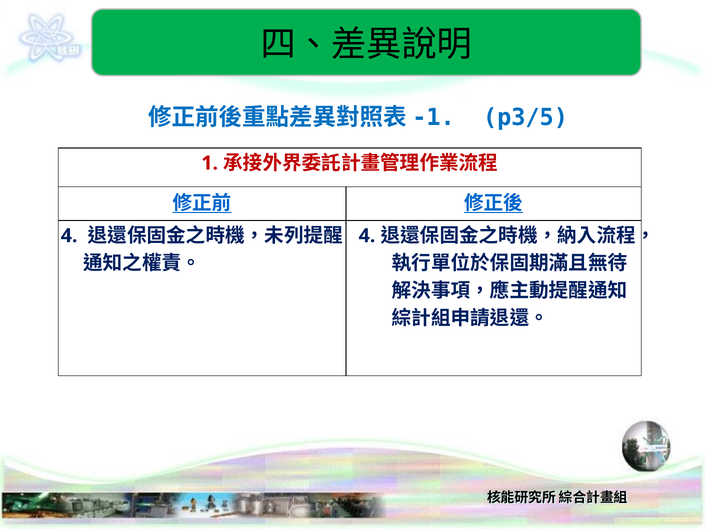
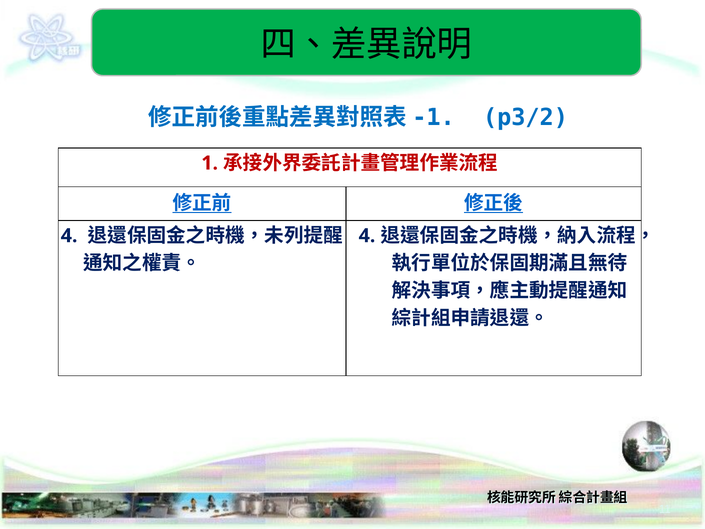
p3/5: p3/5 -> p3/2
